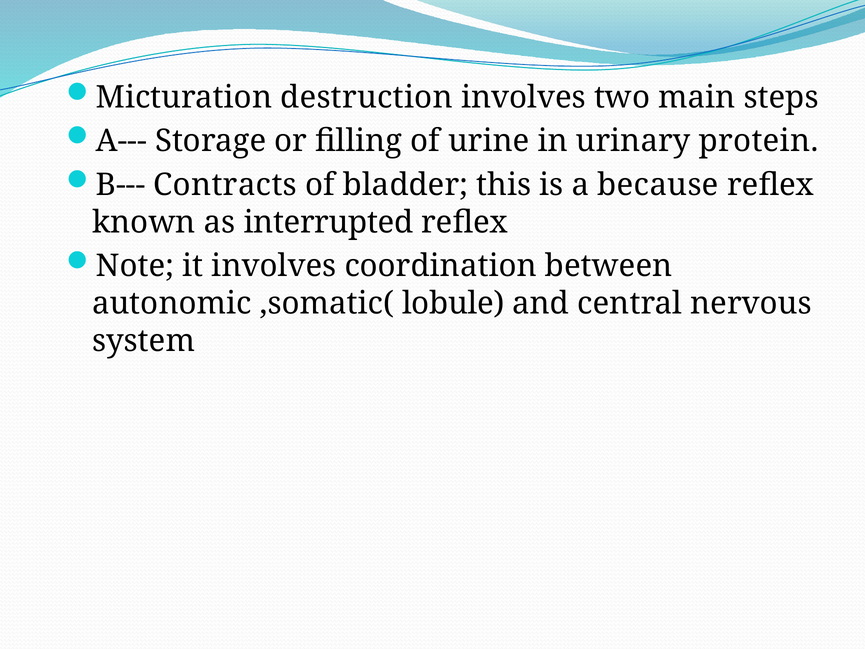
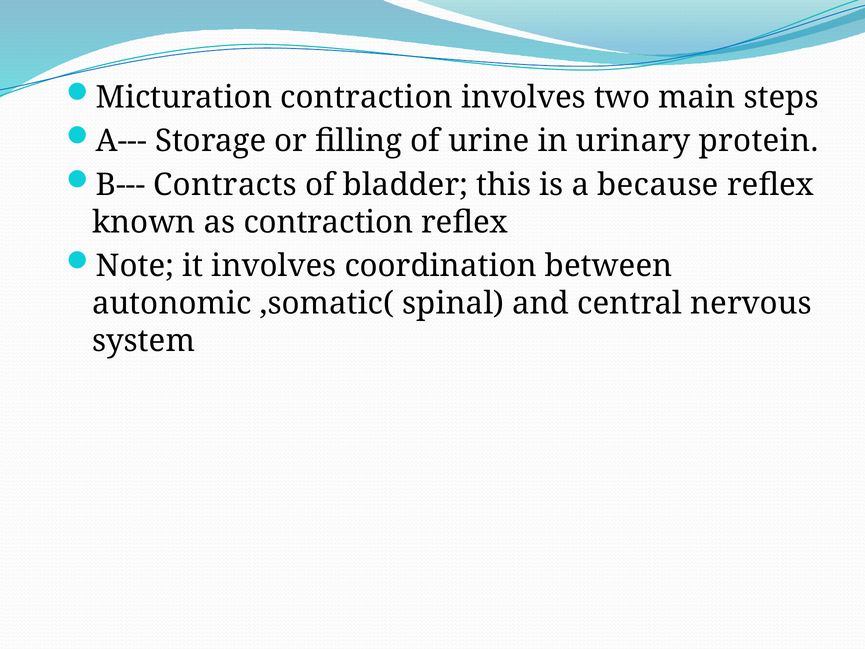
Micturation destruction: destruction -> contraction
as interrupted: interrupted -> contraction
lobule: lobule -> spinal
